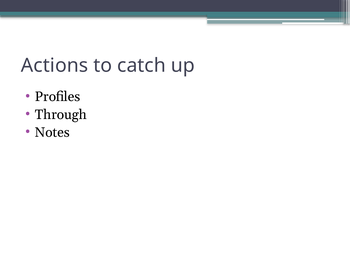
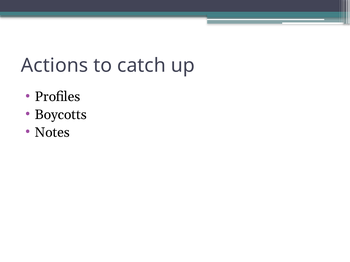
Through: Through -> Boycotts
